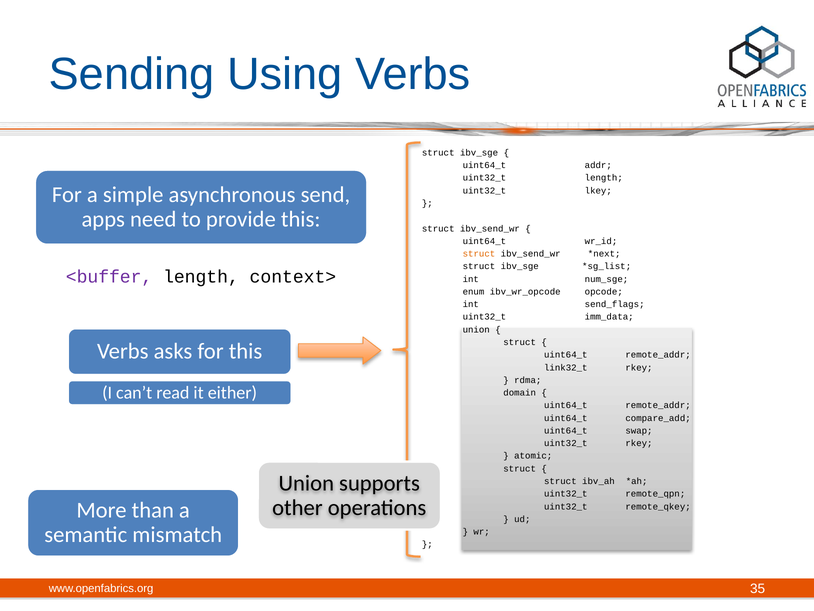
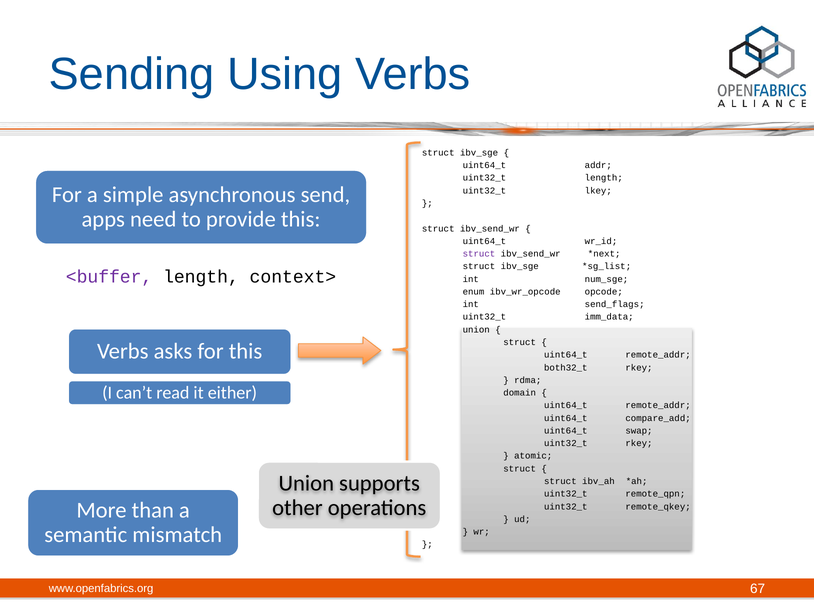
struct at (479, 254) colour: orange -> purple
link32_t: link32_t -> both32_t
35: 35 -> 67
